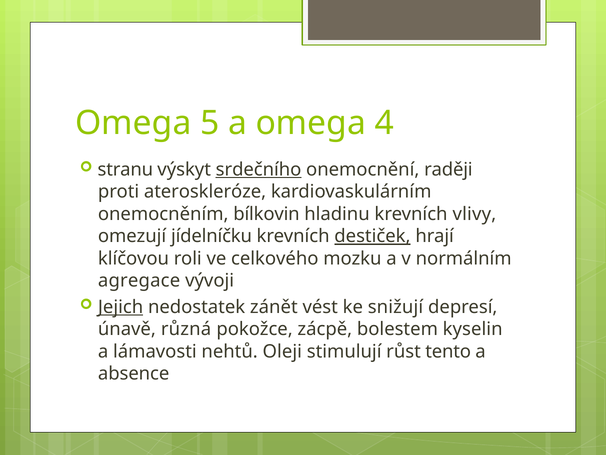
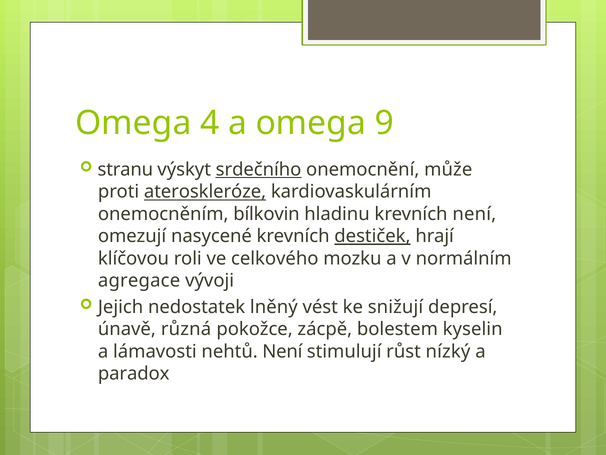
5: 5 -> 4
4: 4 -> 9
raději: raději -> může
ateroskleróze underline: none -> present
krevních vlivy: vlivy -> není
jídelníčku: jídelníčku -> nasycené
Jejich underline: present -> none
zánět: zánět -> lněný
nehtů Oleji: Oleji -> Není
tento: tento -> nízký
absence: absence -> paradox
